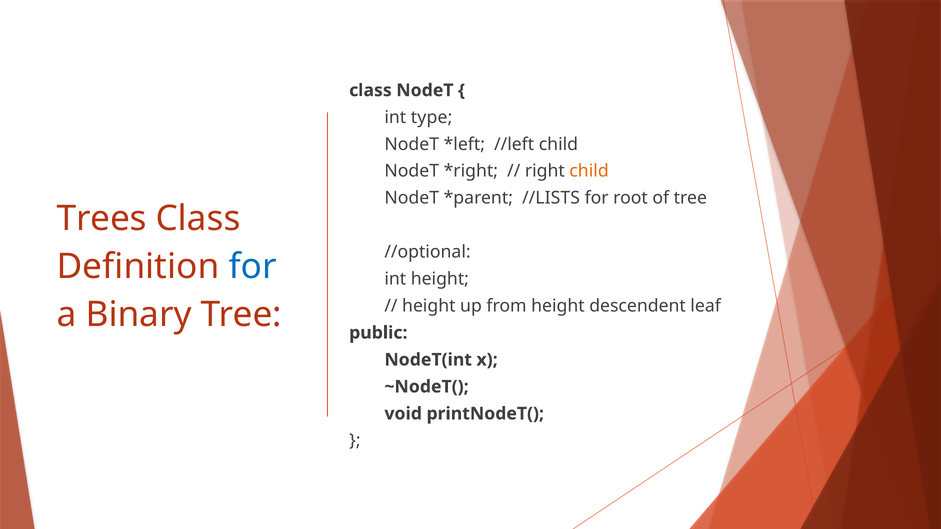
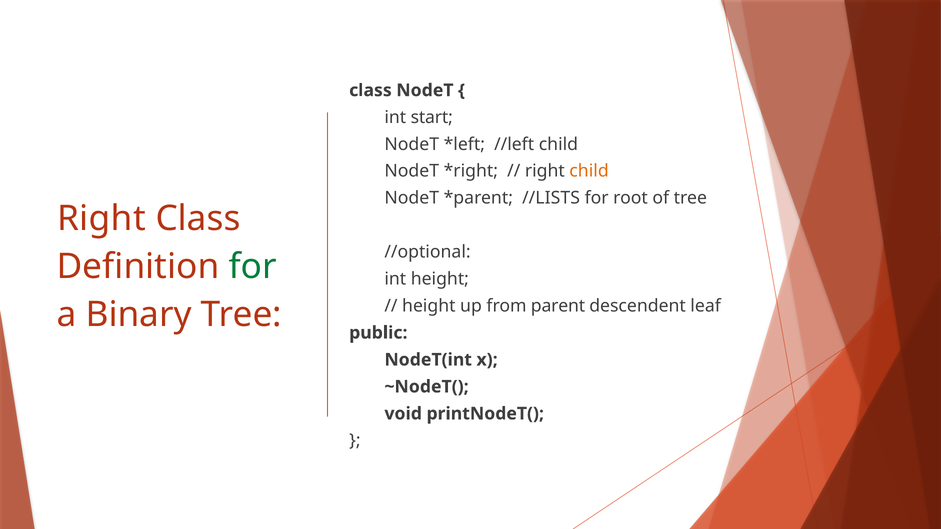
type: type -> start
Trees at (102, 219): Trees -> Right
for at (253, 267) colour: blue -> green
from height: height -> parent
